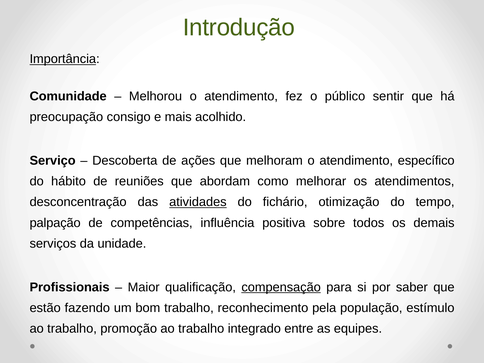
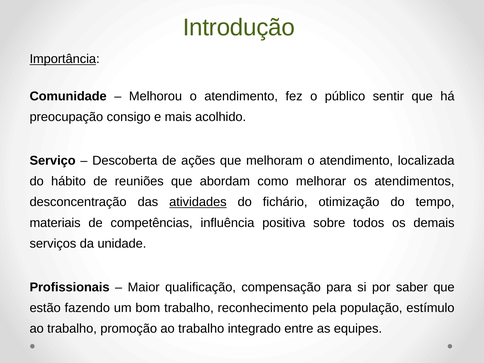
específico: específico -> localizada
palpação: palpação -> materiais
compensação underline: present -> none
